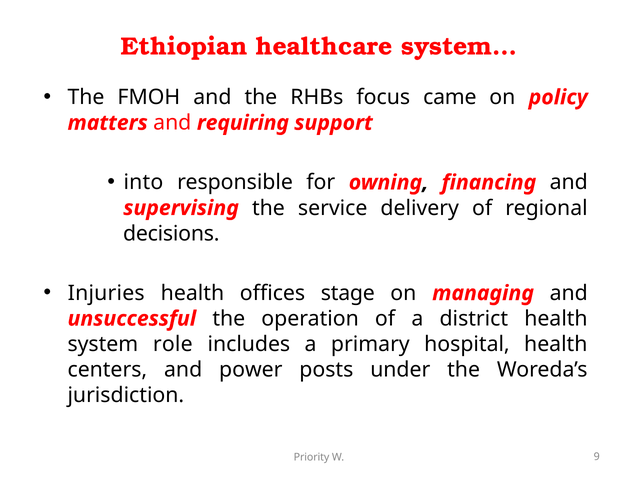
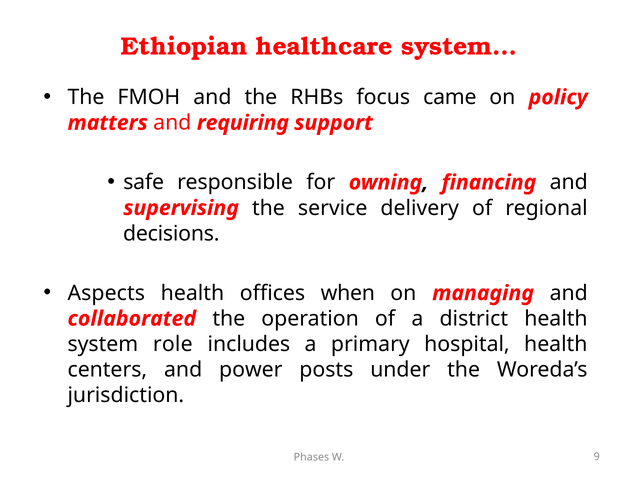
into: into -> safe
Injuries: Injuries -> Aspects
stage: stage -> when
unsuccessful: unsuccessful -> collaborated
Priority: Priority -> Phases
